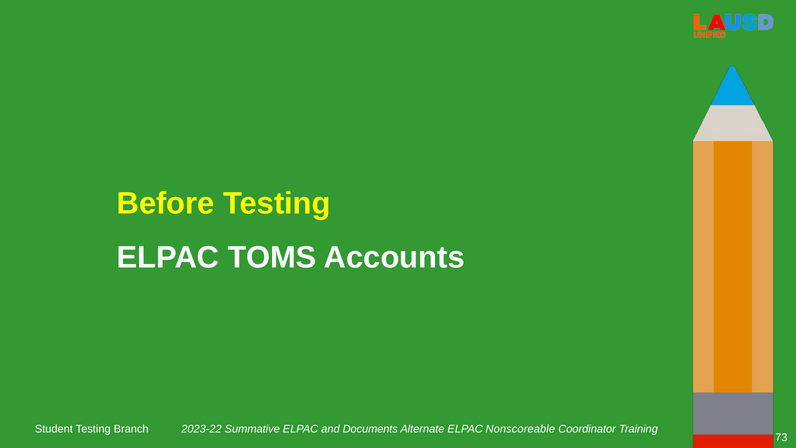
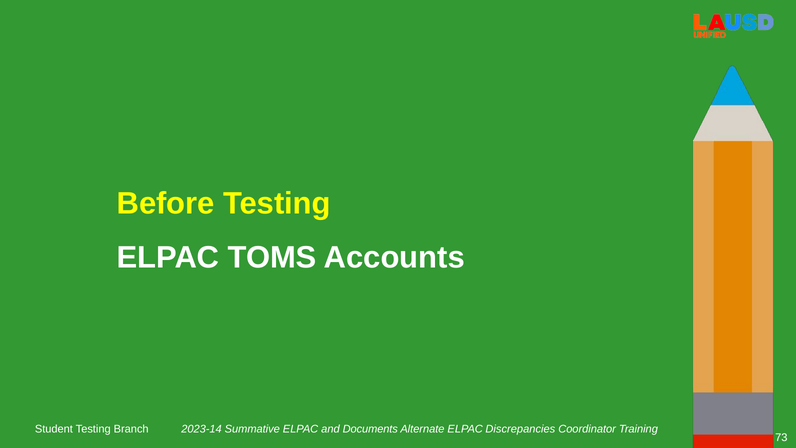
2023-22: 2023-22 -> 2023-14
Nonscoreable: Nonscoreable -> Discrepancies
